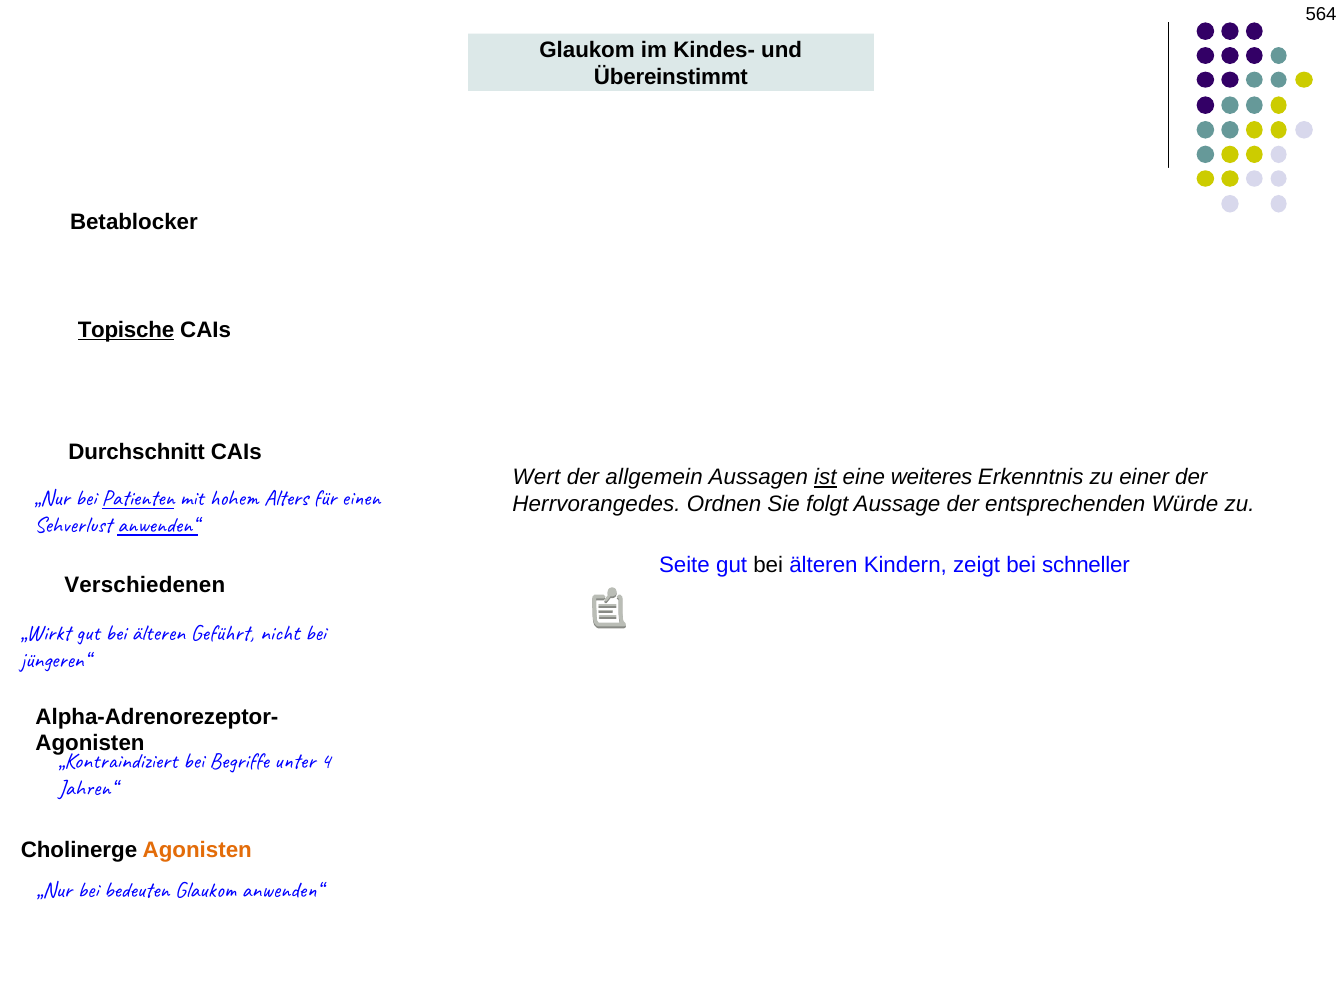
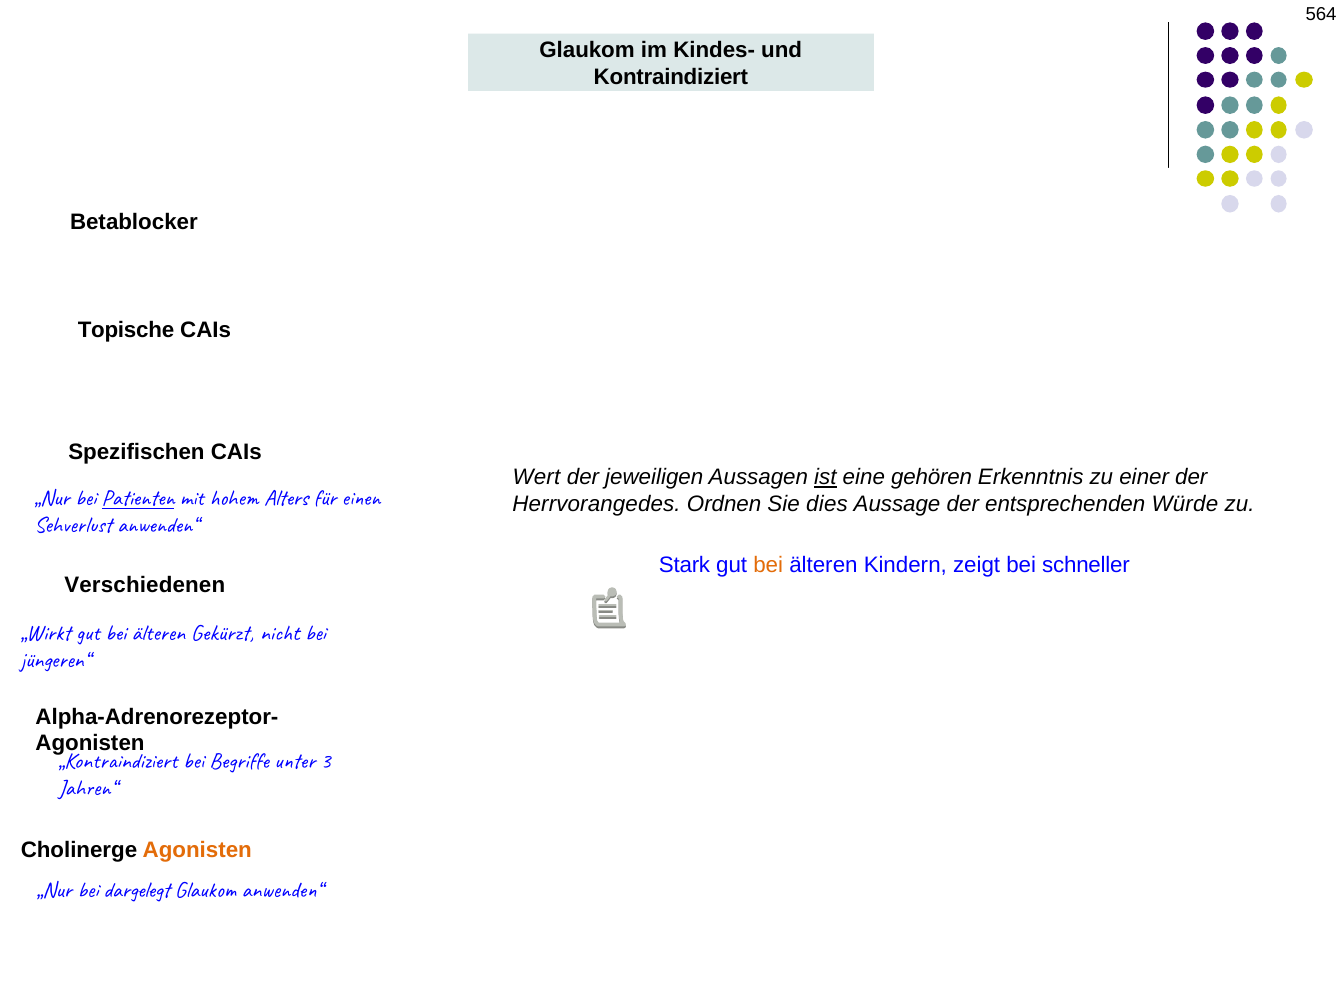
Übereinstimmt: Übereinstimmt -> Kontraindiziert
Topische underline: present -> none
Durchschnitt: Durchschnitt -> Spezifischen
allgemein: allgemein -> jeweiligen
weiteres: weiteres -> gehören
folgt: folgt -> dies
anwenden“ at (158, 525) underline: present -> none
Seite: Seite -> Stark
bei at (768, 565) colour: black -> orange
Geführt: Geführt -> Gekürzt
4: 4 -> 3
bedeuten: bedeuten -> dargelegt
